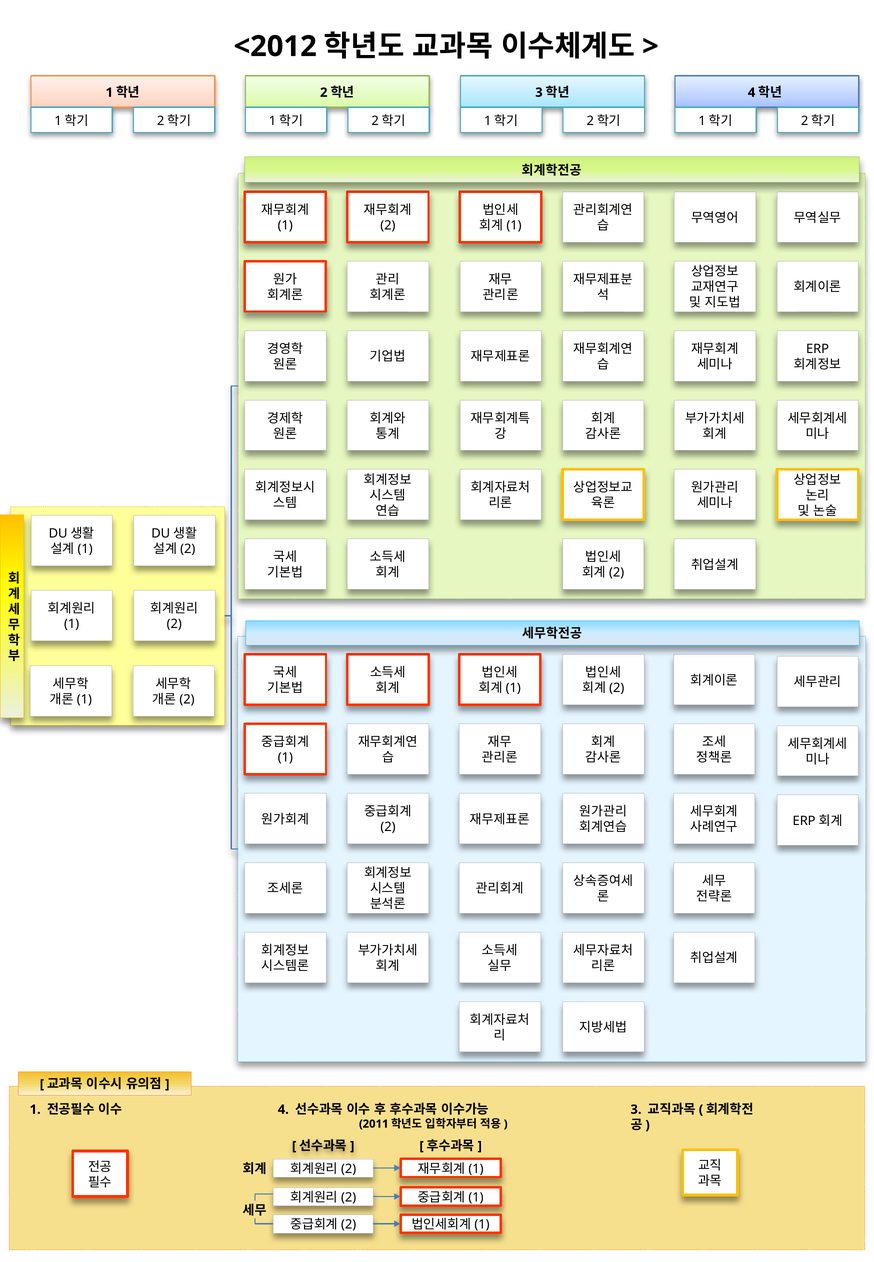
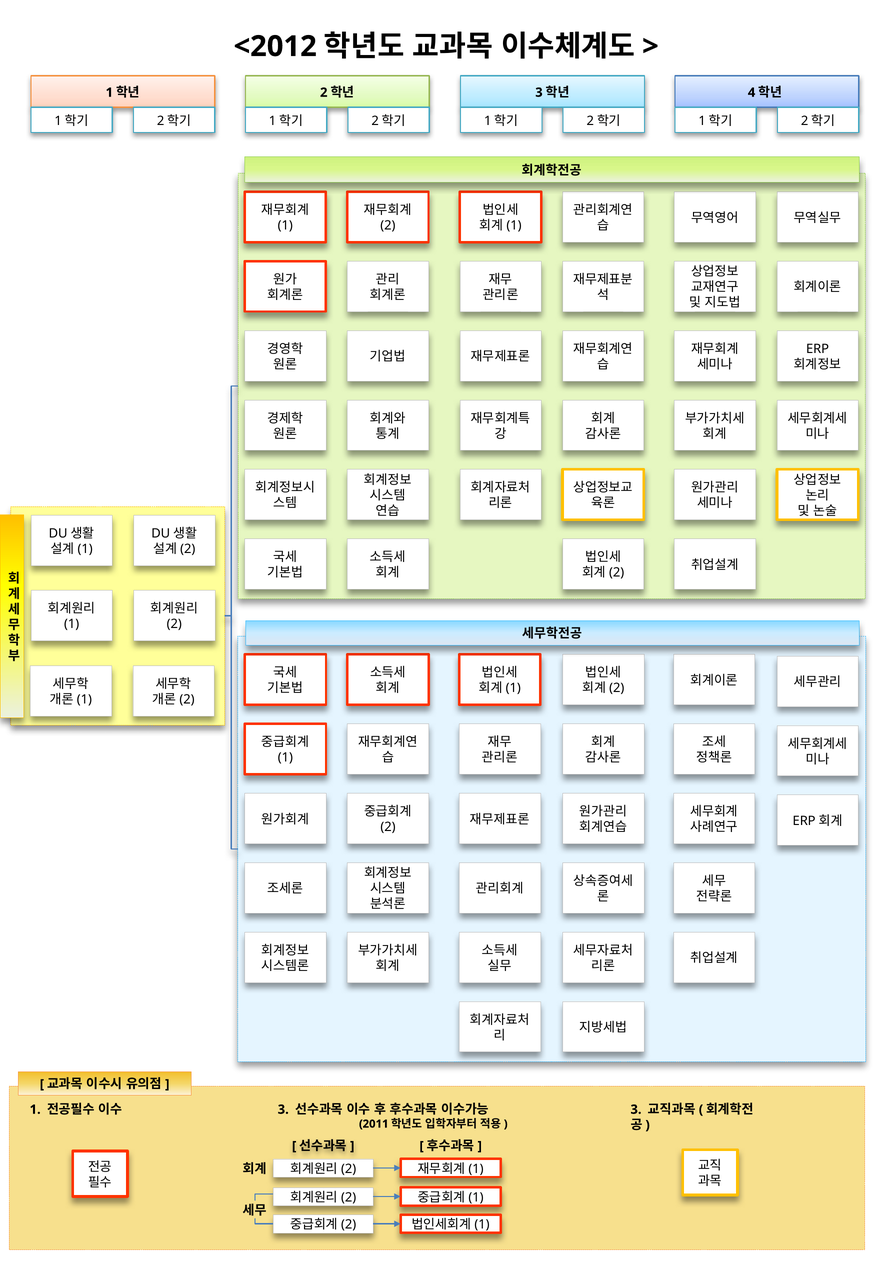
4 at (283, 1110): 4 -> 3
